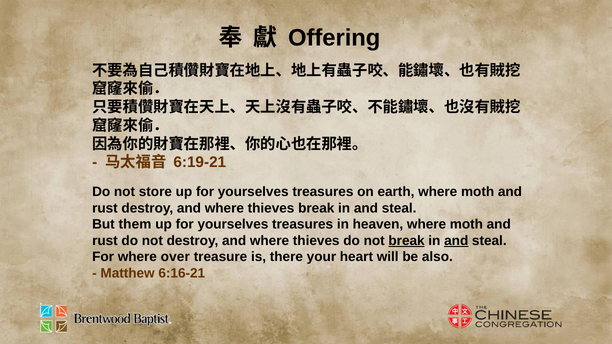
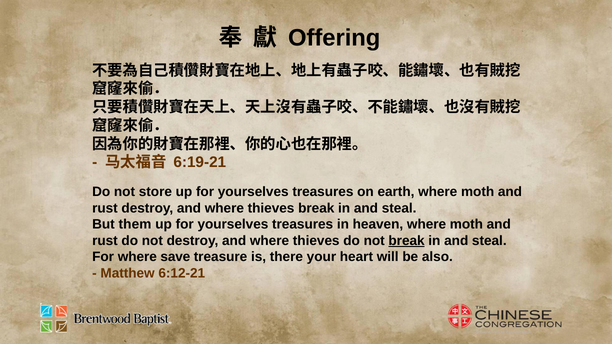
and at (456, 241) underline: present -> none
over: over -> save
6:16-21: 6:16-21 -> 6:12-21
